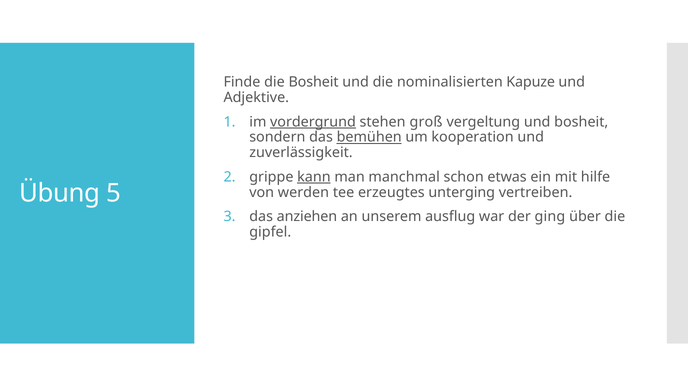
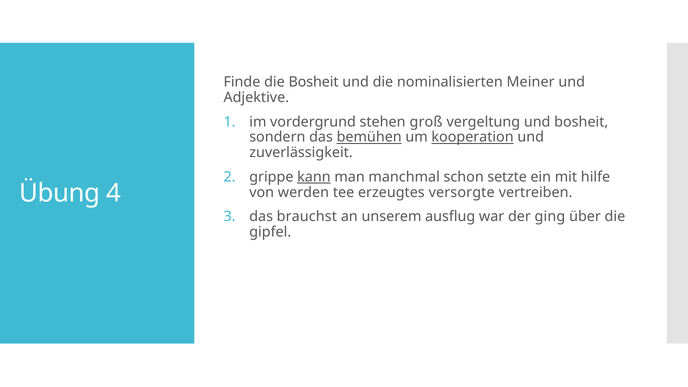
Kapuze: Kapuze -> Meiner
vordergrund underline: present -> none
kooperation underline: none -> present
etwas: etwas -> setzte
5: 5 -> 4
unterging: unterging -> versorgte
anziehen: anziehen -> brauchst
